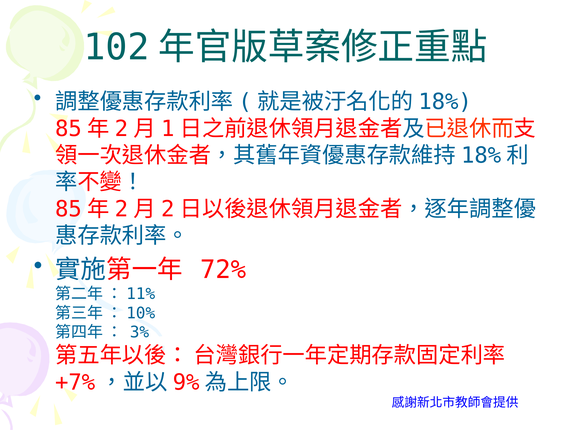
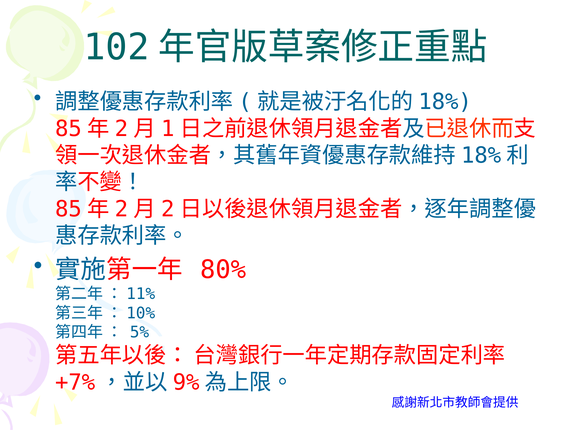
72%: 72% -> 80%
3%: 3% -> 5%
